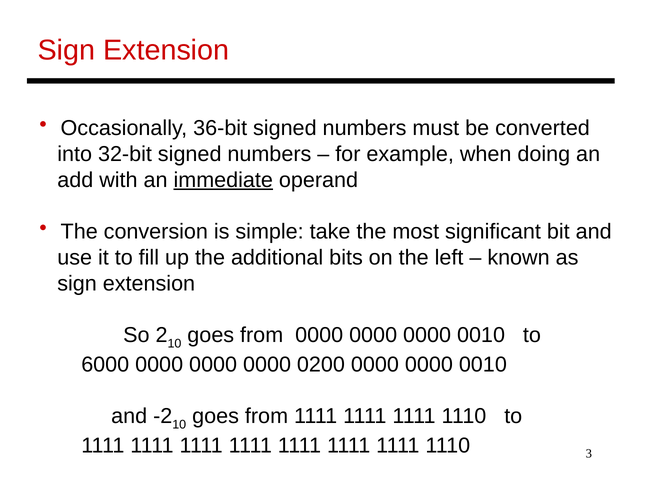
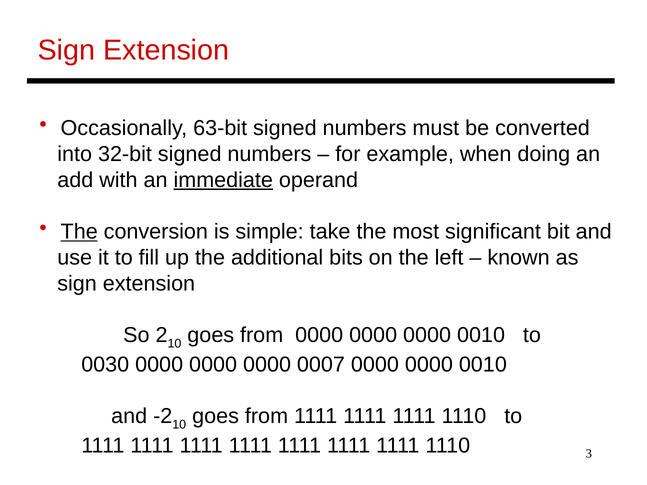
36-bit: 36-bit -> 63-bit
The at (79, 232) underline: none -> present
6000: 6000 -> 0030
0200: 0200 -> 0007
